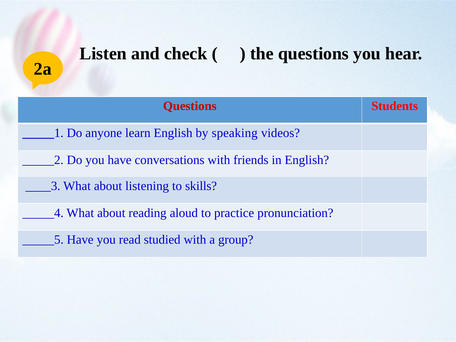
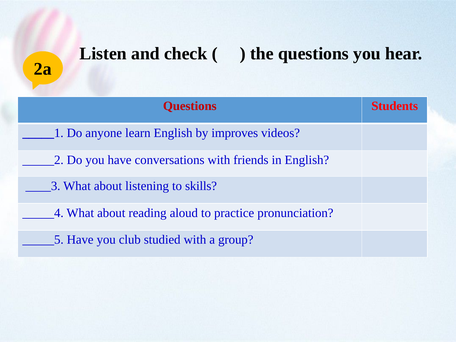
speaking: speaking -> improves
read: read -> club
